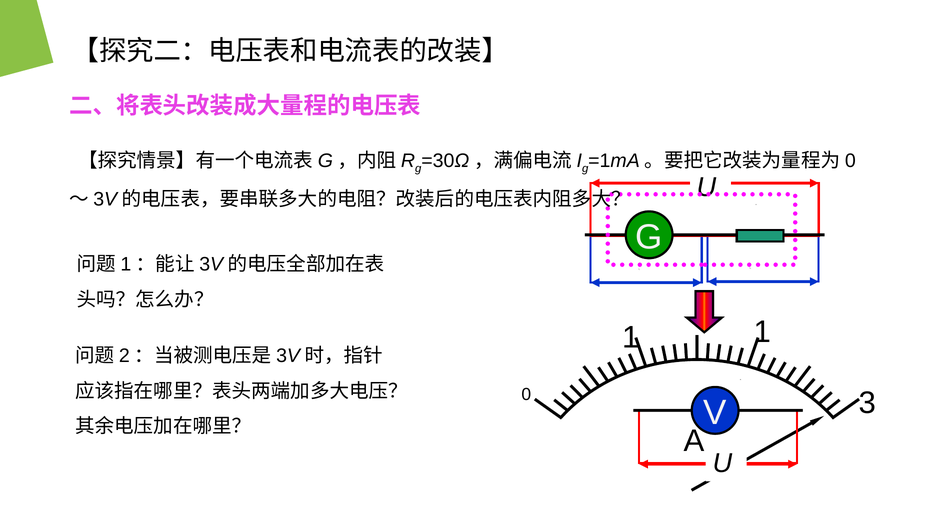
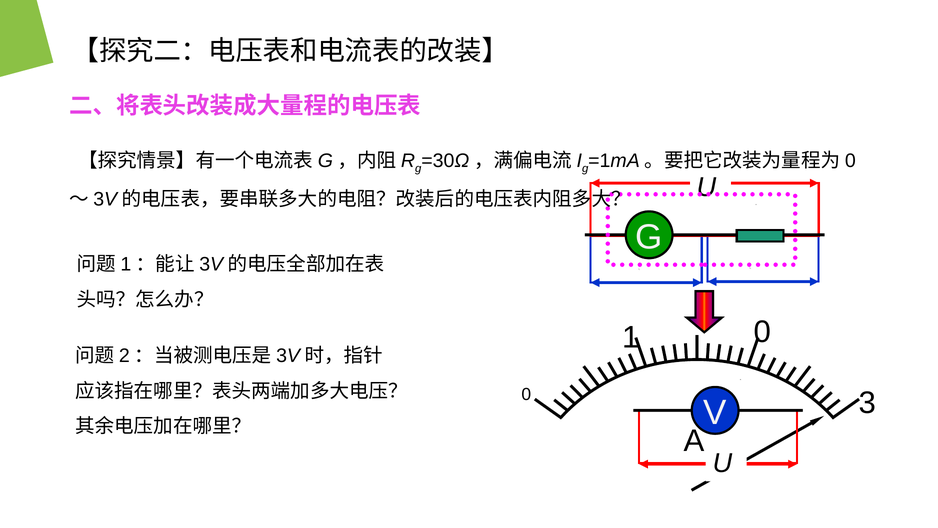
1 1: 1 -> 0
